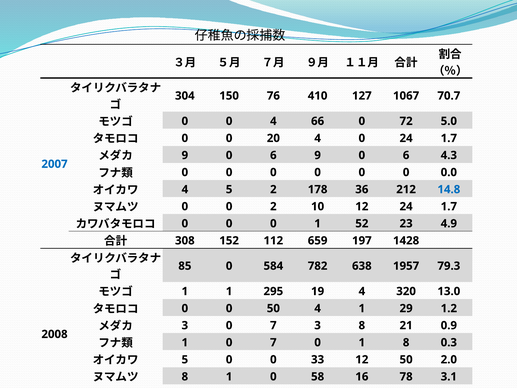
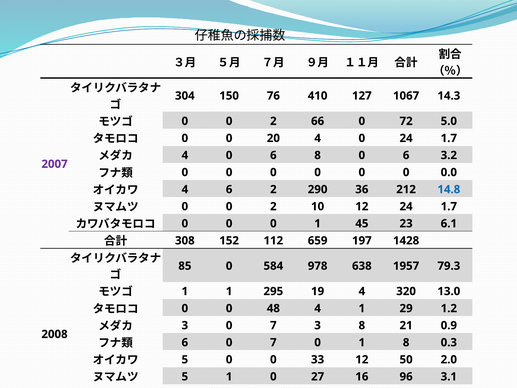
70.7: 70.7 -> 14.3
4 at (273, 121): 4 -> 2
9 at (185, 155): 9 -> 4
6 9: 9 -> 8
4.3: 4.3 -> 3.2
2007 colour: blue -> purple
4 5: 5 -> 6
178: 178 -> 290
52: 52 -> 45
4.9: 4.9 -> 6.1
782: 782 -> 978
0 50: 50 -> 48
1 at (185, 342): 1 -> 6
8 at (185, 376): 8 -> 5
58: 58 -> 27
78: 78 -> 96
